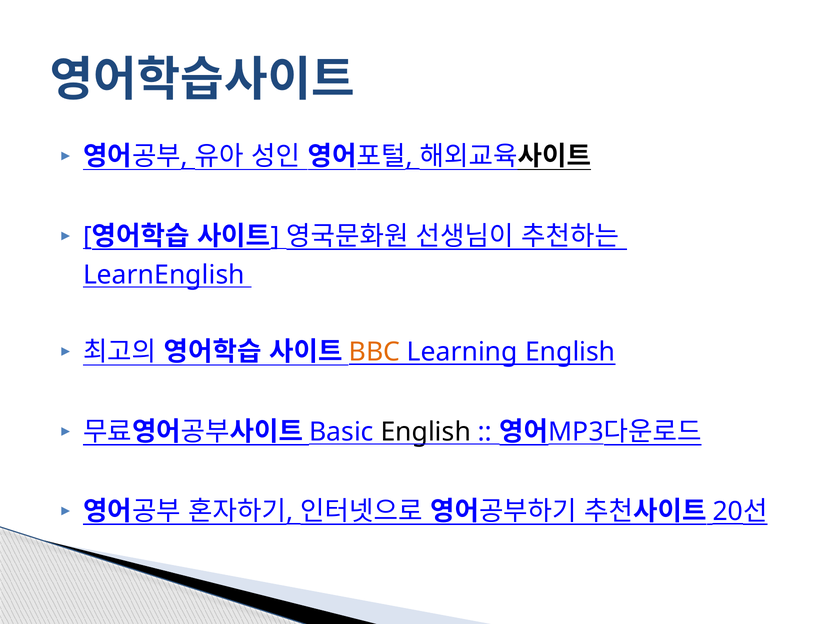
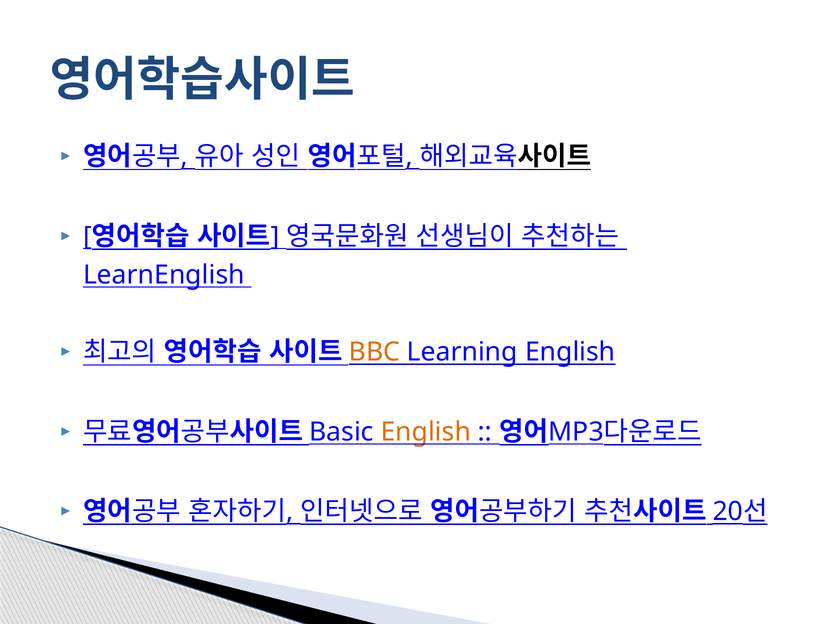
English at (426, 432) colour: black -> orange
